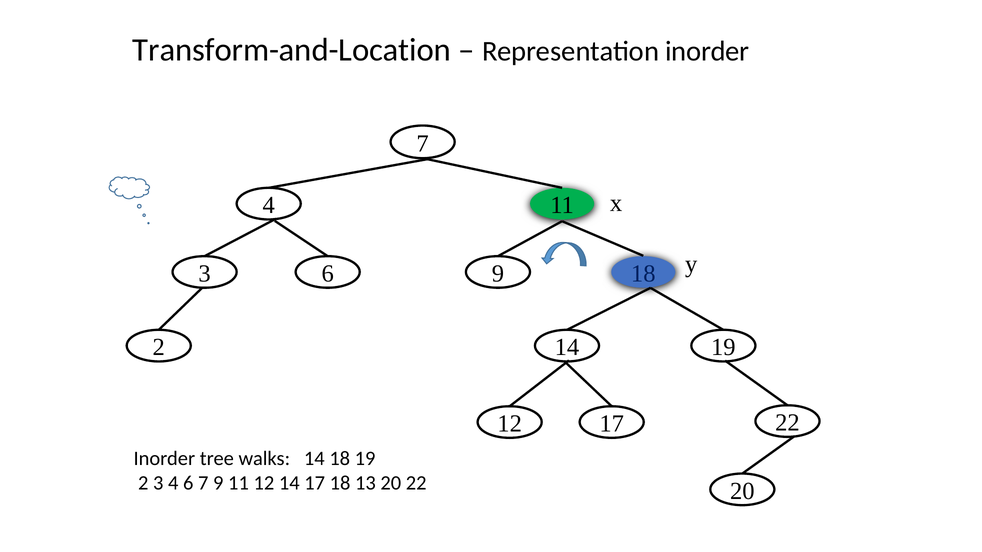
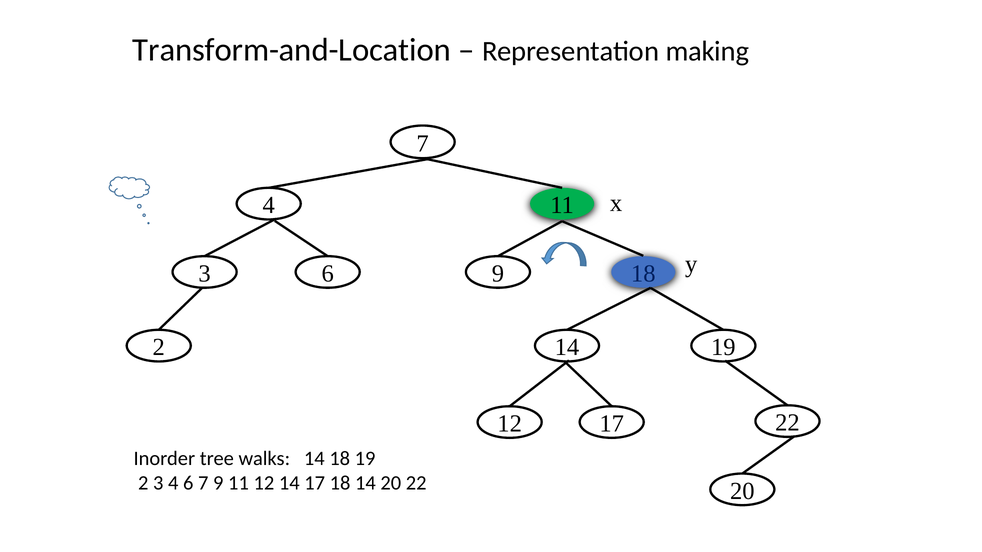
Representation inorder: inorder -> making
18 13: 13 -> 14
